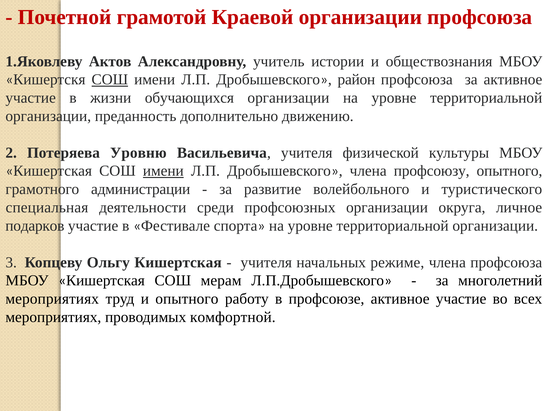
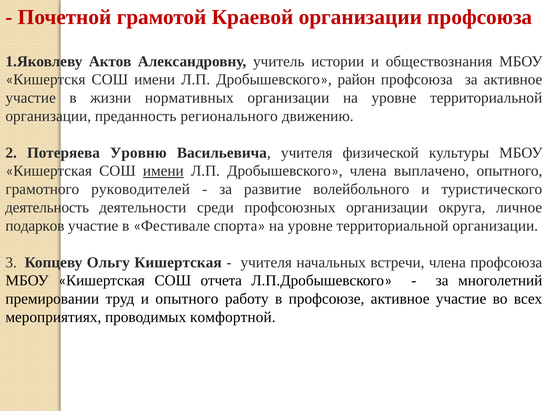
СОШ at (110, 80) underline: present -> none
обучающихся: обучающихся -> нормативных
дополнительно: дополнительно -> регионального
профсоюзу: профсоюзу -> выплачено
администрации: администрации -> руководителей
специальная: специальная -> деятельность
режиме: режиме -> встречи
мерам: мерам -> отчета
мероприятиях at (52, 299): мероприятиях -> премировании
